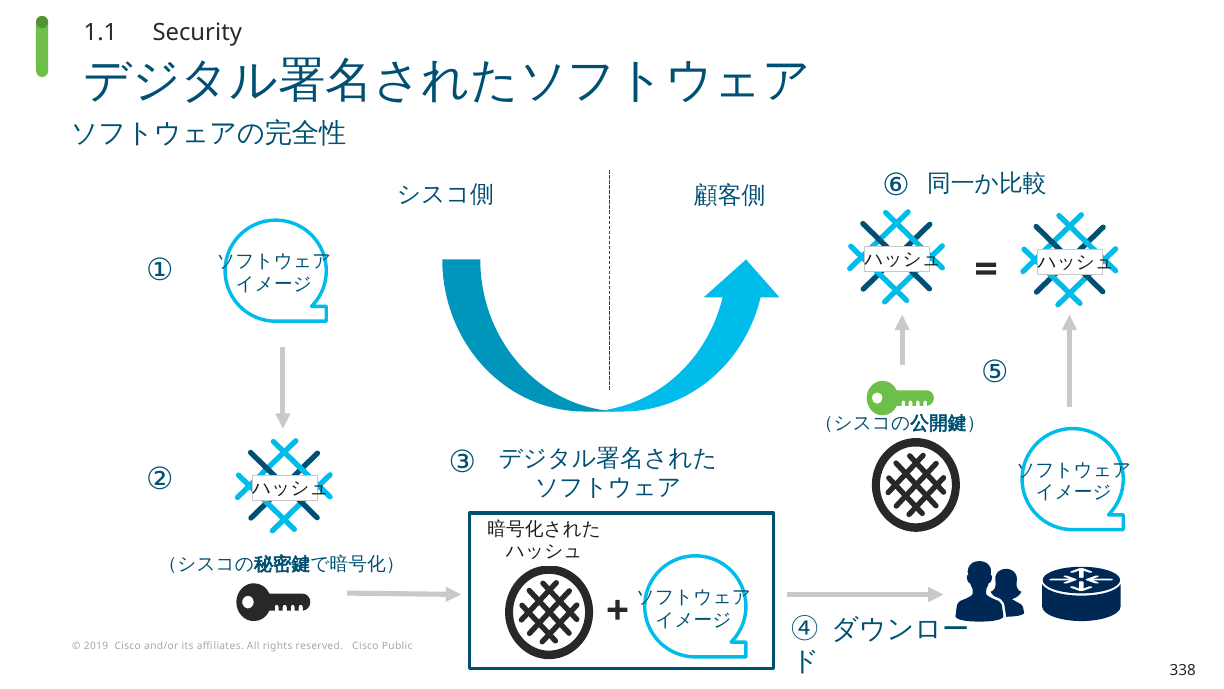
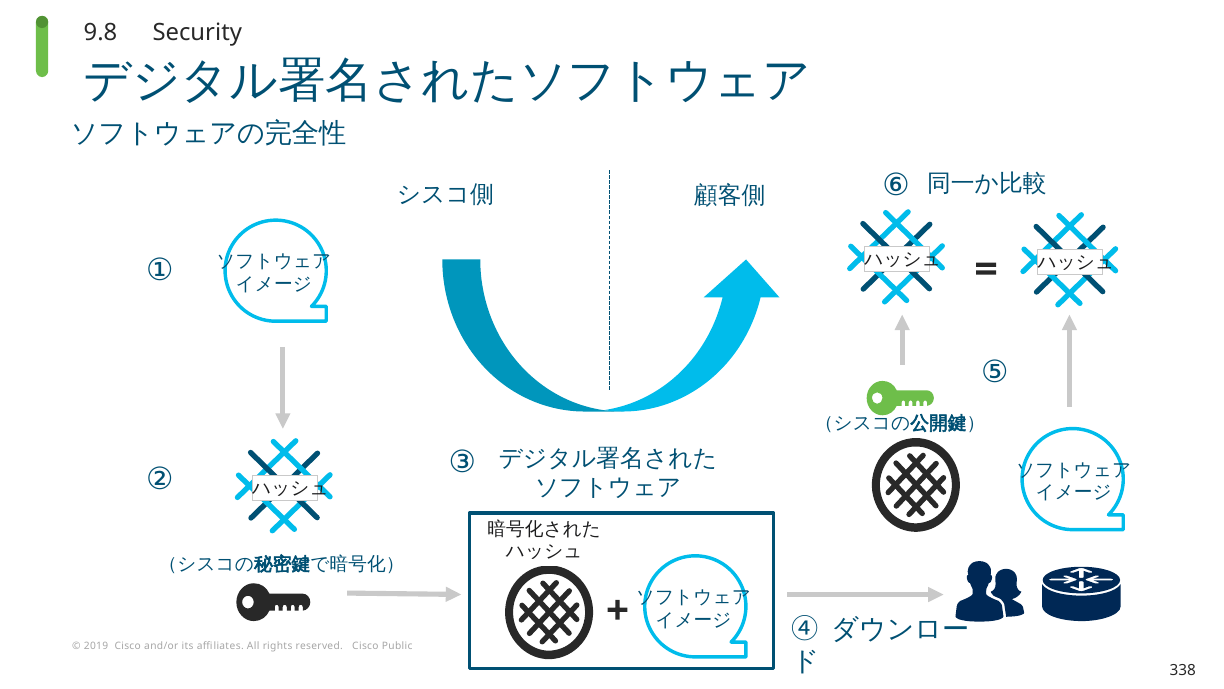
1.1: 1.1 -> 9.8
